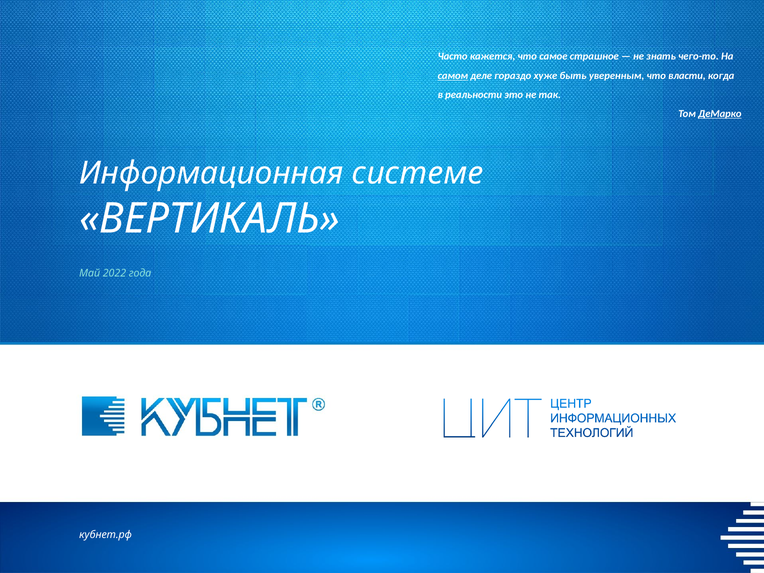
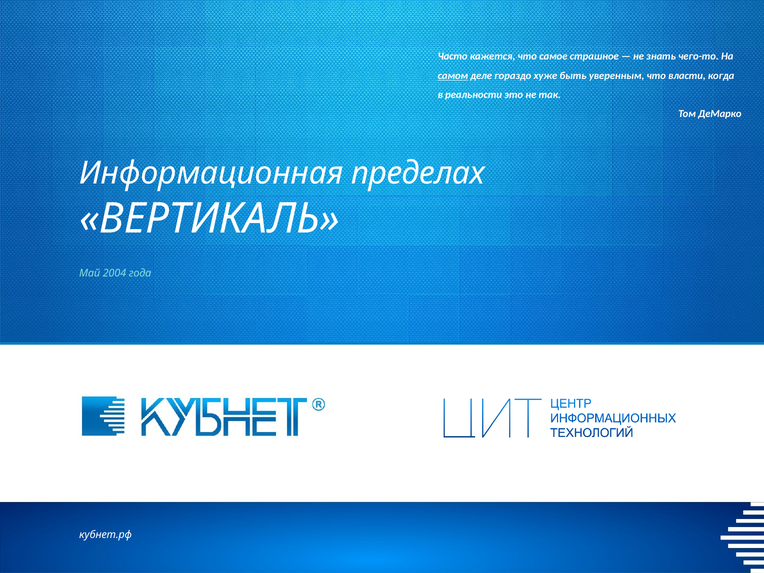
ДеМарко underline: present -> none
системе: системе -> пределах
2022: 2022 -> 2004
